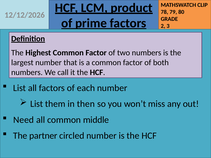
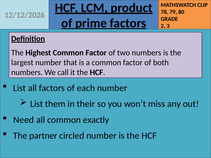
then: then -> their
middle: middle -> exactly
